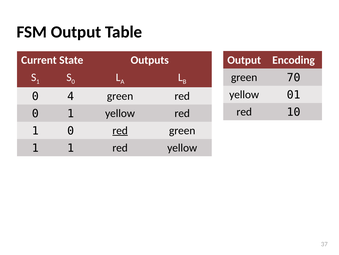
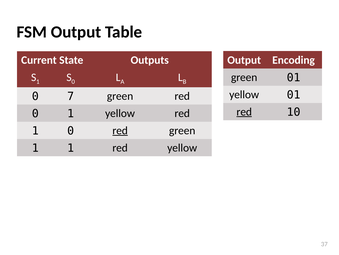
green 70: 70 -> 01
4: 4 -> 7
red at (244, 111) underline: none -> present
